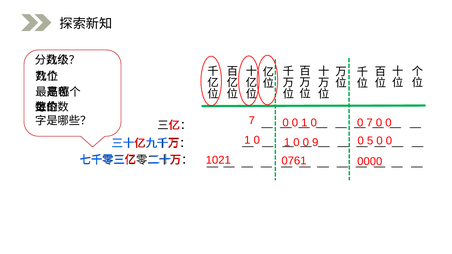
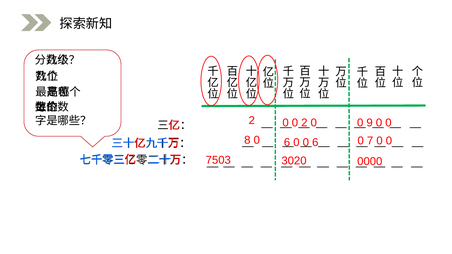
7 at (252, 121): 7 -> 2
0 1: 1 -> 2
0 7: 7 -> 9
1 at (287, 142): 1 -> 6
0 9: 9 -> 6
5: 5 -> 7
1 at (247, 140): 1 -> 8
1021: 1021 -> 7503
0761: 0761 -> 3020
